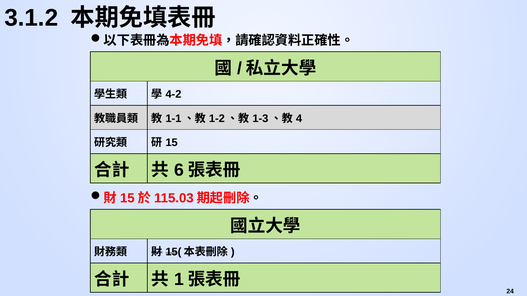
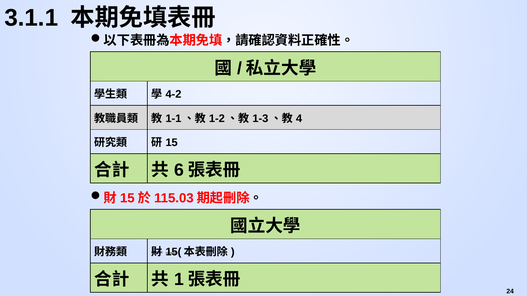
3.1.2: 3.1.2 -> 3.1.1
